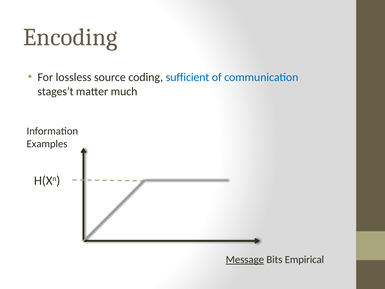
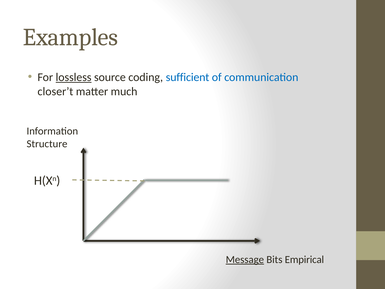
Encoding: Encoding -> Examples
lossless underline: none -> present
stages’t: stages’t -> closer’t
Examples: Examples -> Structure
